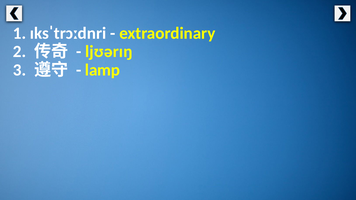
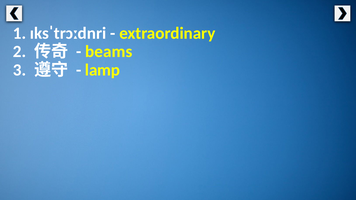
ljʊərɪŋ: ljʊərɪŋ -> beams
